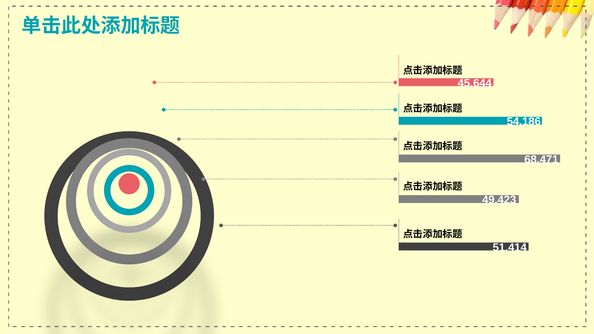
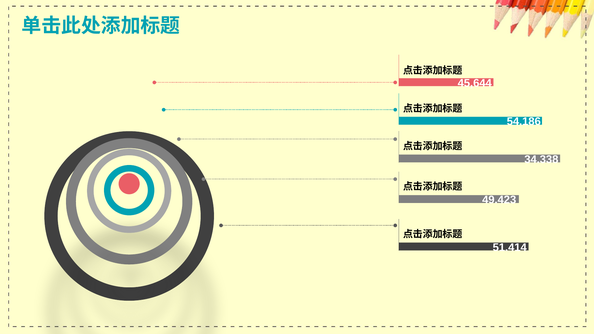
68.471: 68.471 -> 34.338
